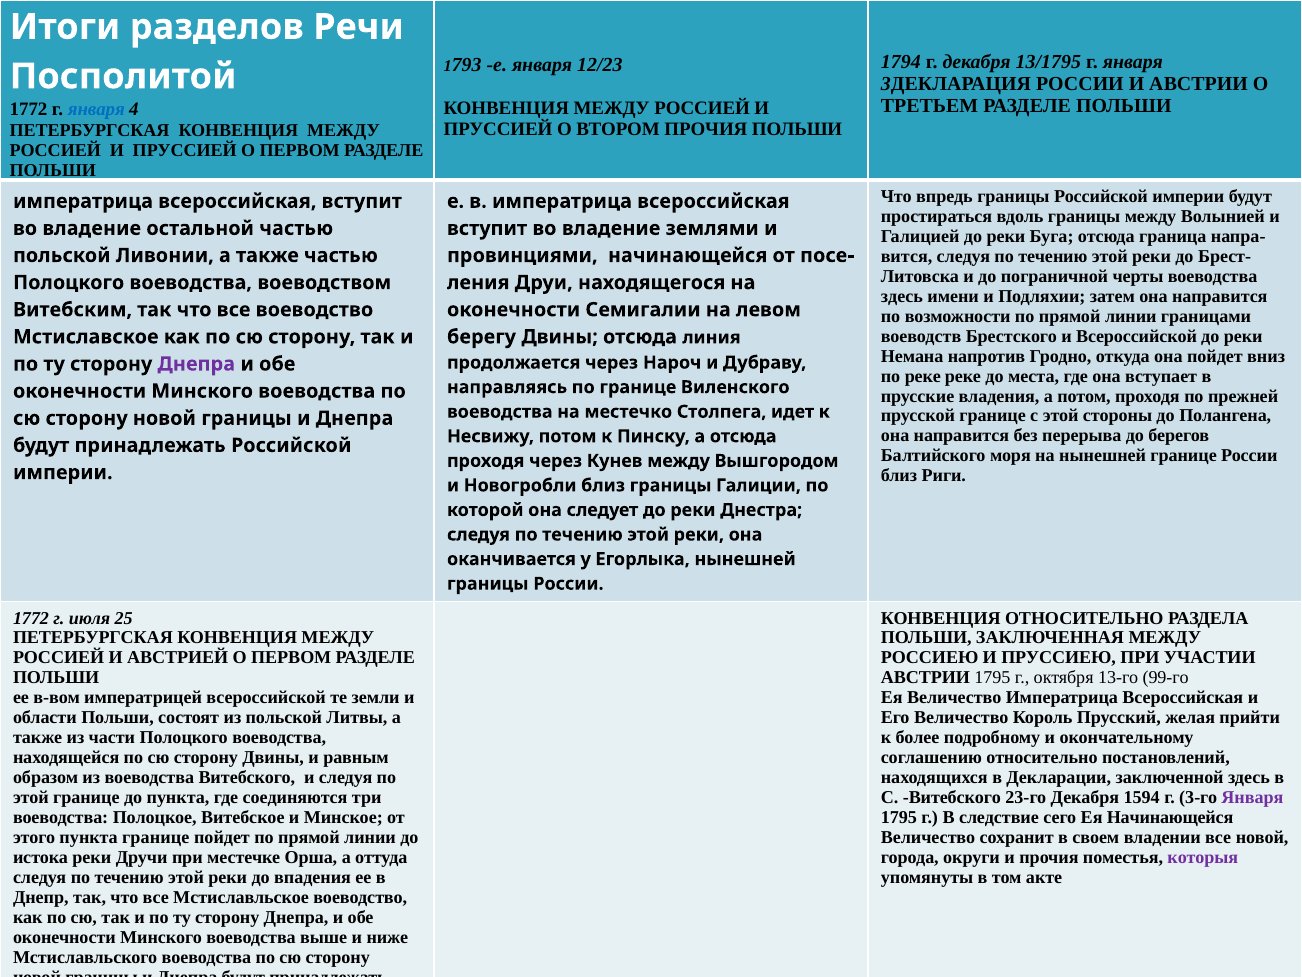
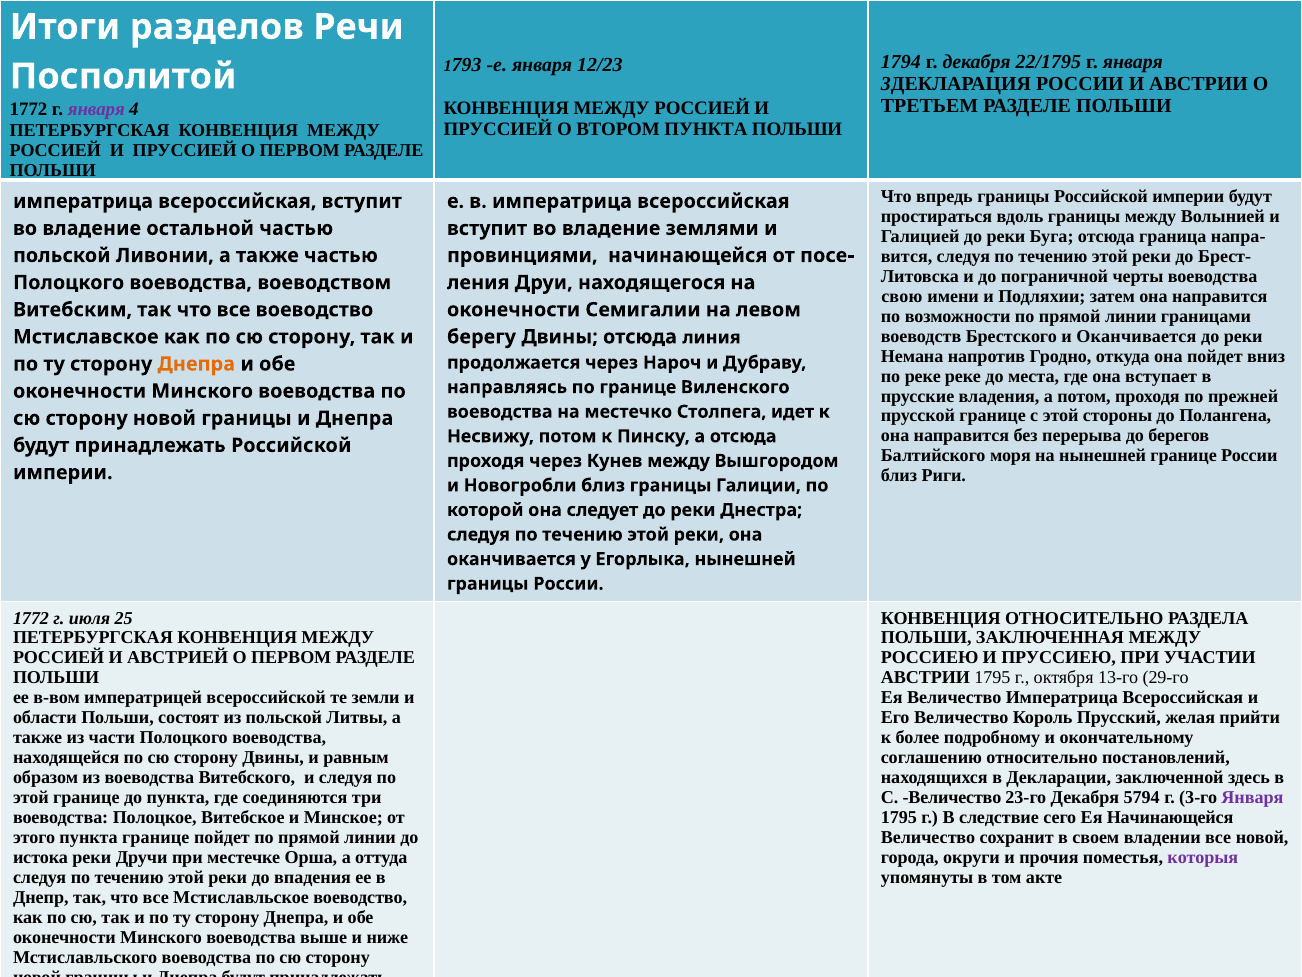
13/1795: 13/1795 -> 22/1795
января at (96, 110) colour: blue -> purple
ВТОРОМ ПРОЧИЯ: ПРОЧИЯ -> ПУНКТА
здесь at (902, 296): здесь -> свою
и Всероссийской: Всероссийской -> Оканчивается
Днепра at (196, 364) colour: purple -> orange
99-го: 99-го -> 29-го
С Витебского: Витебского -> Величество
1594: 1594 -> 5794
